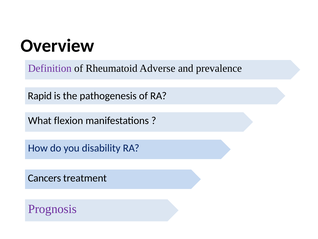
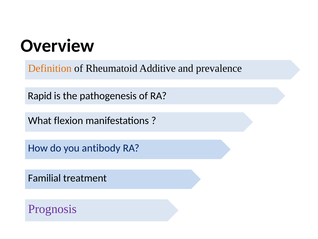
Definition colour: purple -> orange
Adverse: Adverse -> Additive
disability: disability -> antibody
Cancers: Cancers -> Familial
